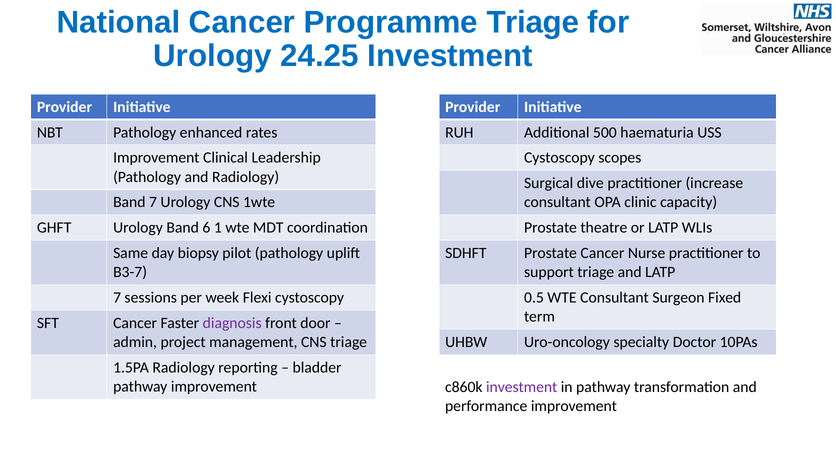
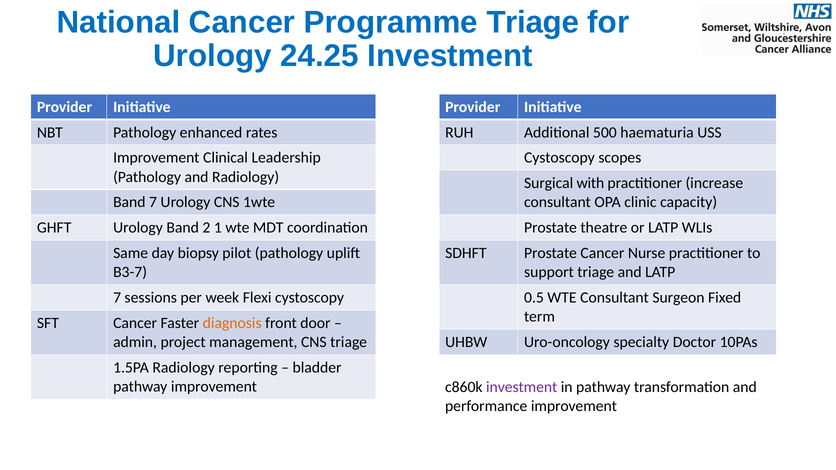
dive: dive -> with
6: 6 -> 2
diagnosis colour: purple -> orange
